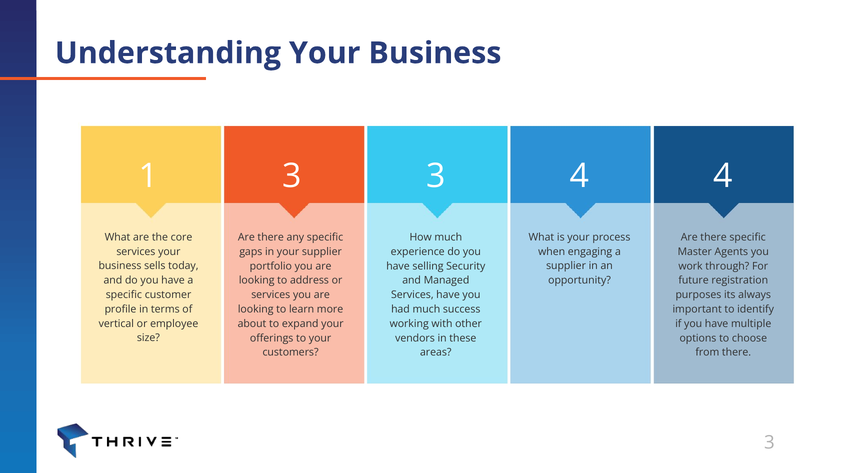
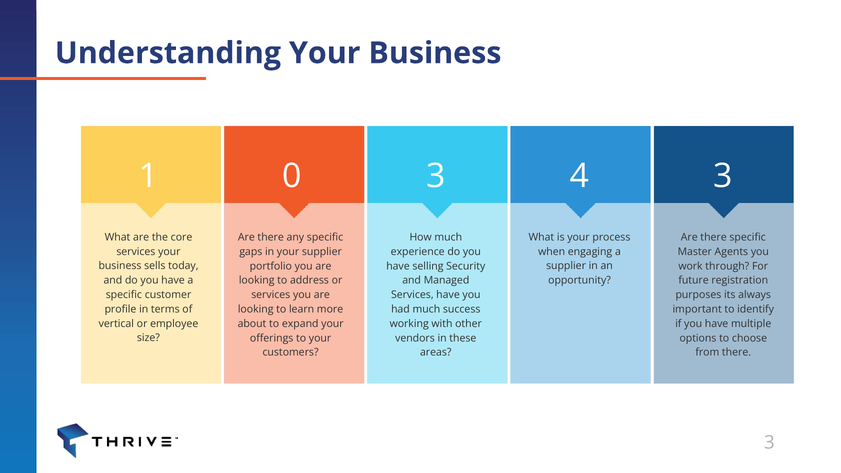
1 3: 3 -> 0
3 4: 4 -> 3
